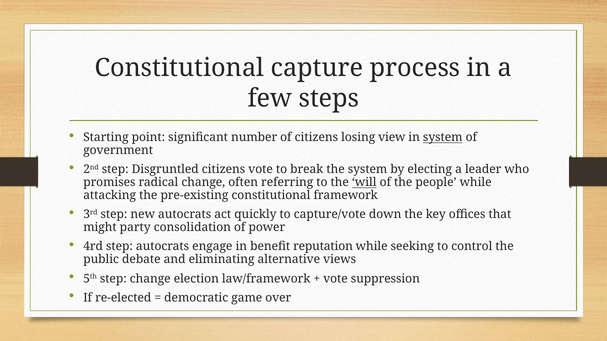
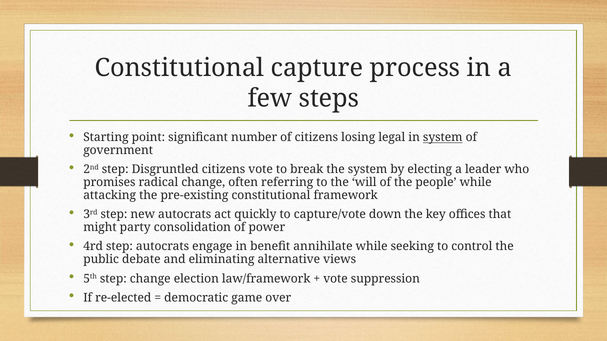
view: view -> legal
will underline: present -> none
reputation: reputation -> annihilate
